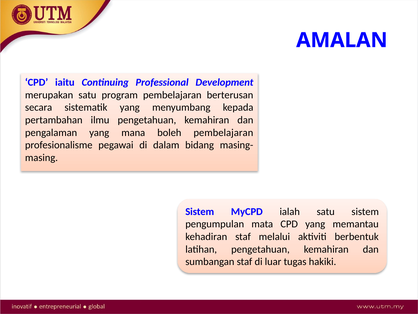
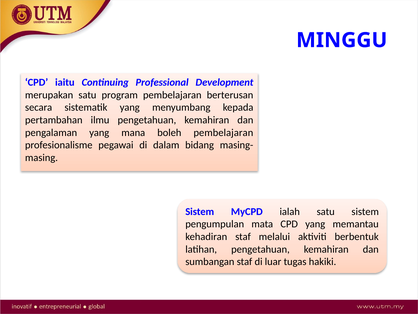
AMALAN: AMALAN -> MINGGU
